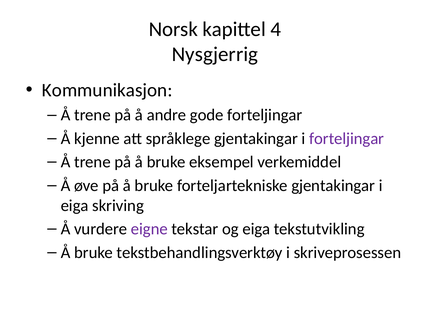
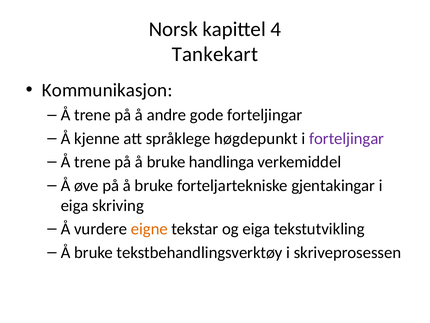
Nysgjerrig: Nysgjerrig -> Tankekart
språklege gjentakingar: gjentakingar -> høgdepunkt
eksempel: eksempel -> handlinga
eigne colour: purple -> orange
